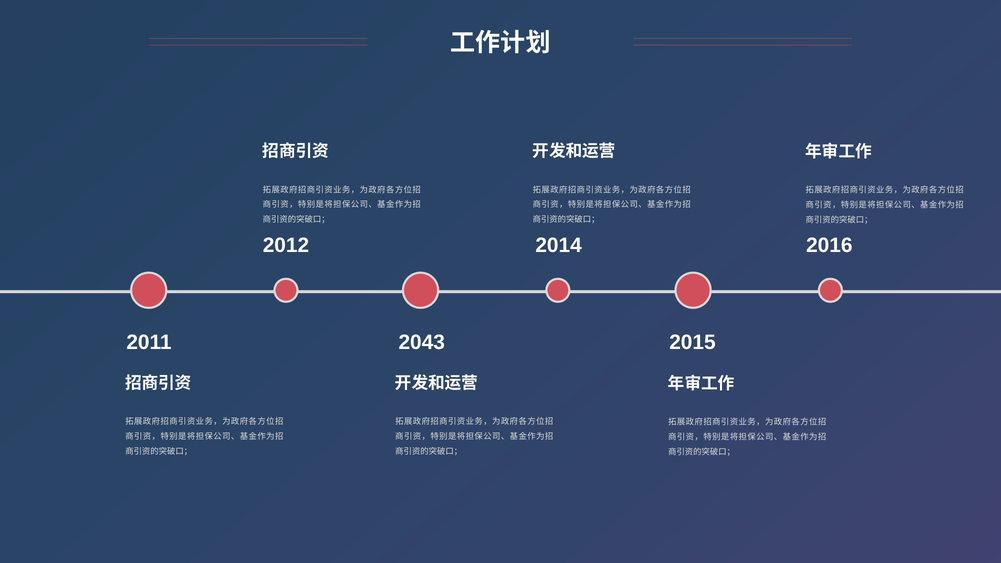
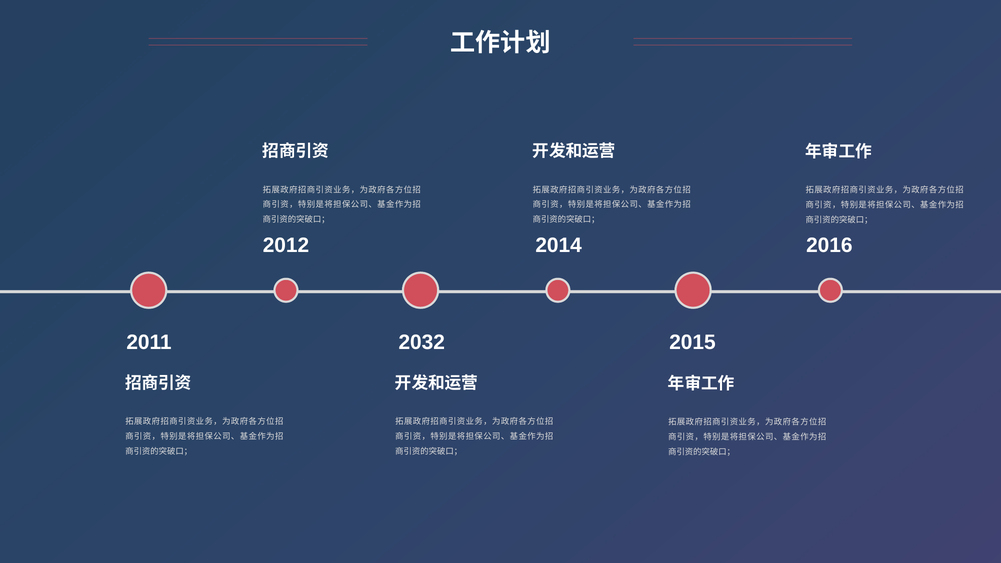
2043: 2043 -> 2032
